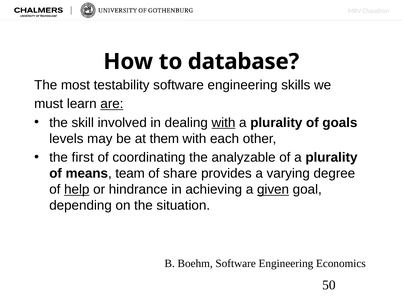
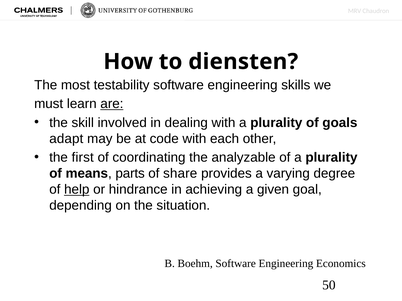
database: database -> diensten
with at (223, 123) underline: present -> none
levels: levels -> adapt
them: them -> code
team: team -> parts
given underline: present -> none
